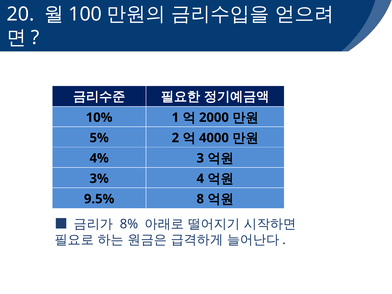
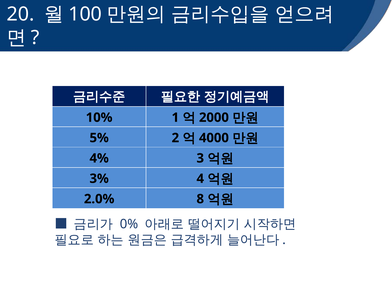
9.5%: 9.5% -> 2.0%
8%: 8% -> 0%
